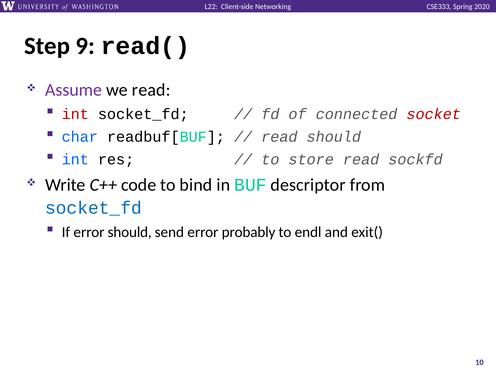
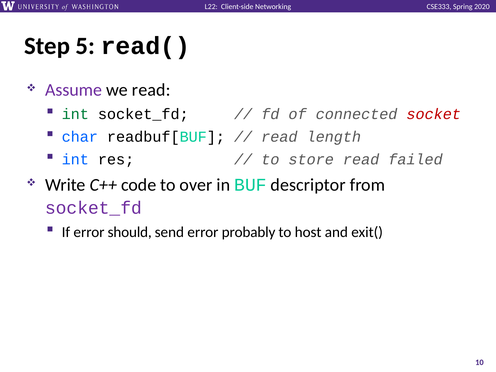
9: 9 -> 5
int at (75, 114) colour: red -> green
read should: should -> length
sockfd: sockfd -> failed
bind: bind -> over
socket_fd at (93, 208) colour: blue -> purple
endl: endl -> host
